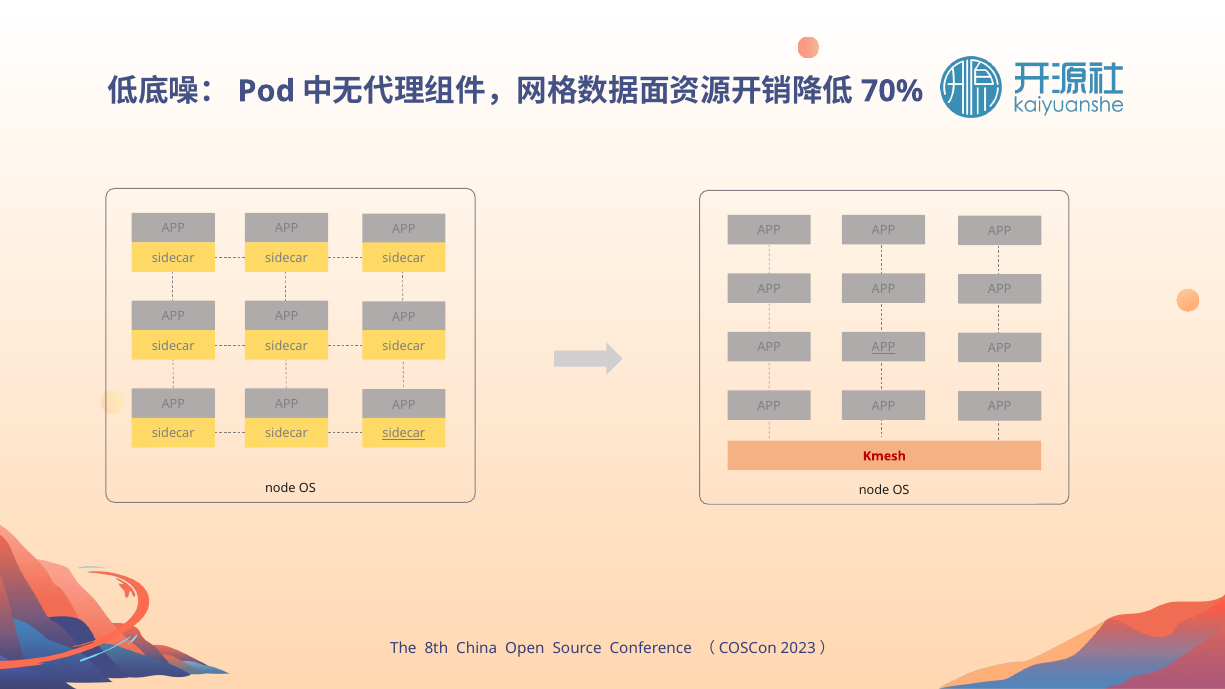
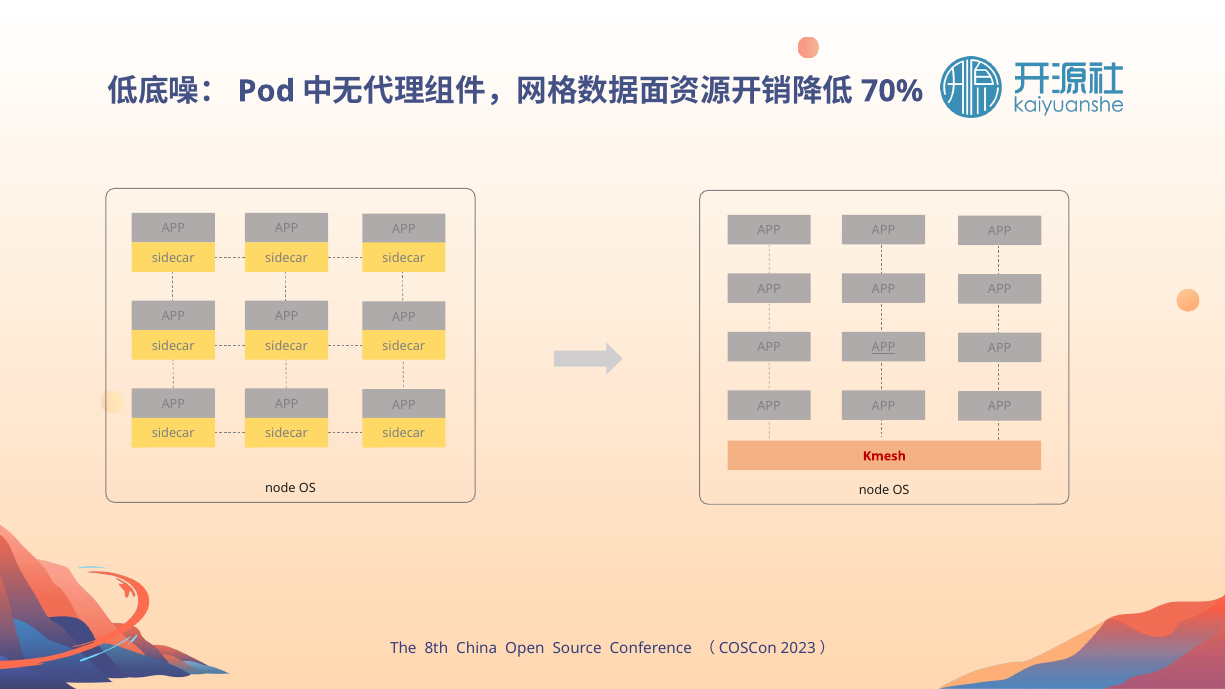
sidecar at (404, 434) underline: present -> none
